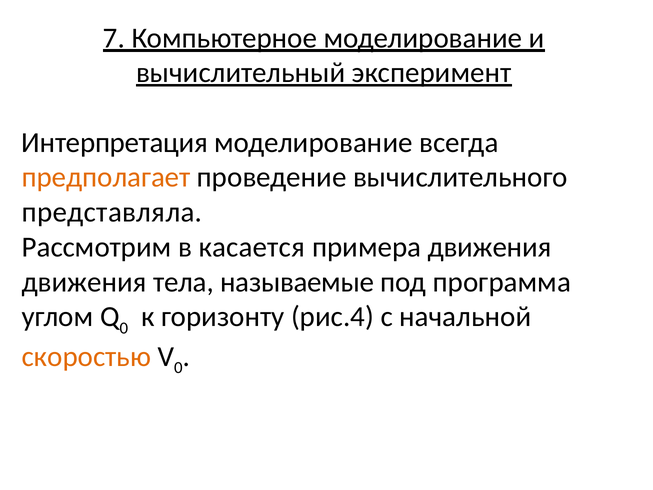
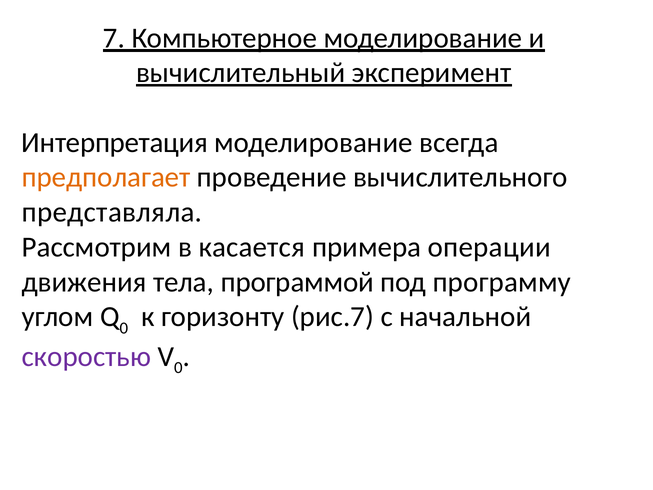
примера движения: движения -> операции
называемые: называемые -> программой
программа: программа -> программу
рис.4: рис.4 -> рис.7
скоростью colour: orange -> purple
